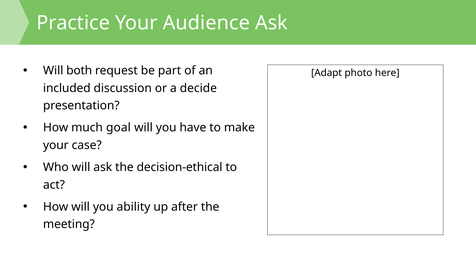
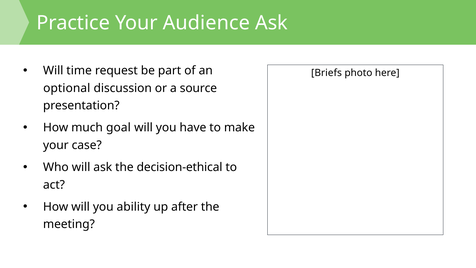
both: both -> time
Adapt: Adapt -> Briefs
included: included -> optional
decide: decide -> source
